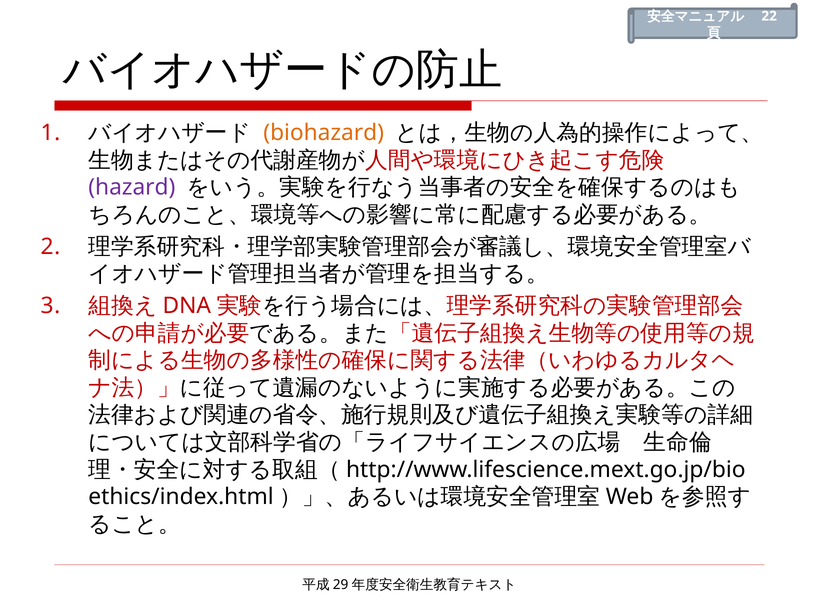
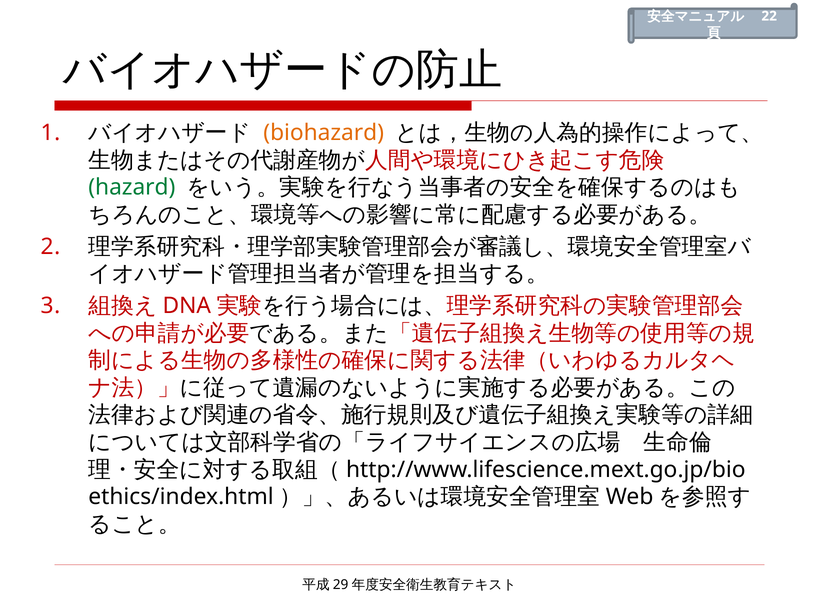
hazard colour: purple -> green
